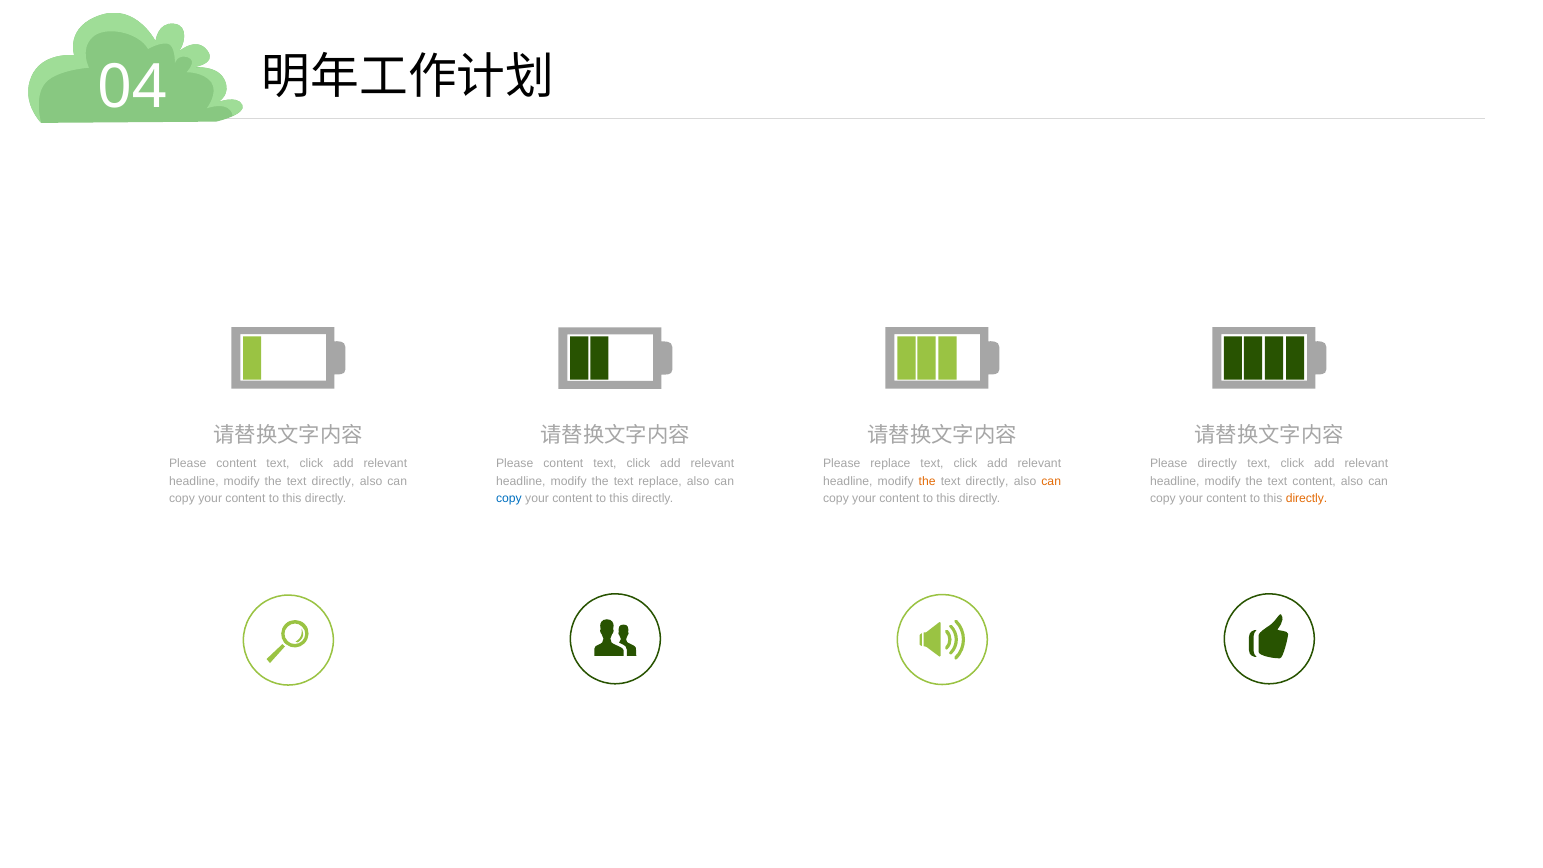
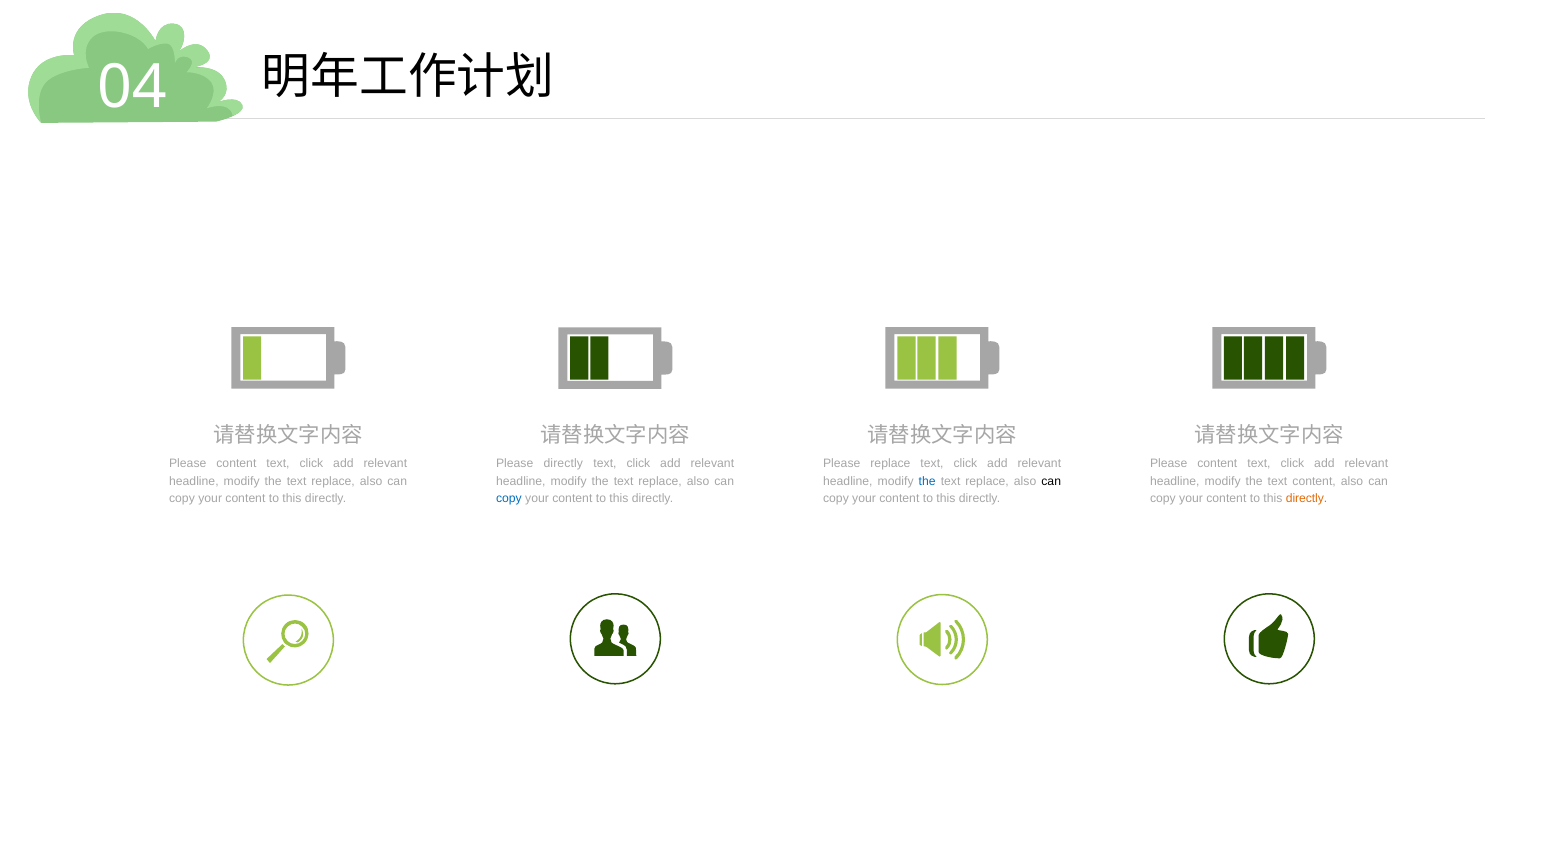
content at (563, 464): content -> directly
directly at (1217, 464): directly -> content
directly at (333, 481): directly -> replace
the at (927, 481) colour: orange -> blue
directly at (987, 481): directly -> replace
can at (1051, 481) colour: orange -> black
